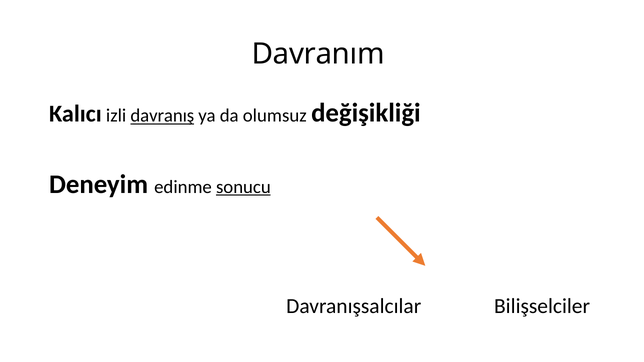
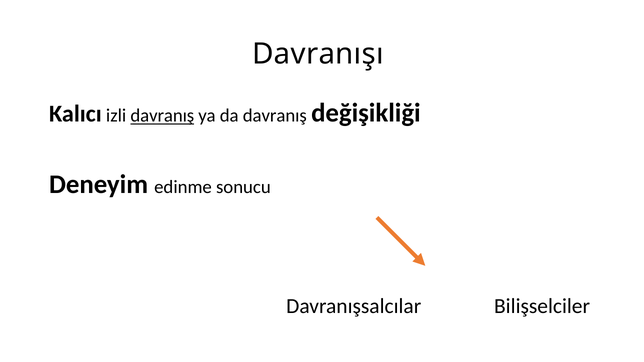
Davranım: Davranım -> Davranışı
da olumsuz: olumsuz -> davranış
sonucu underline: present -> none
